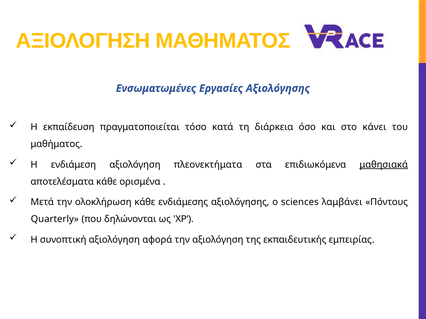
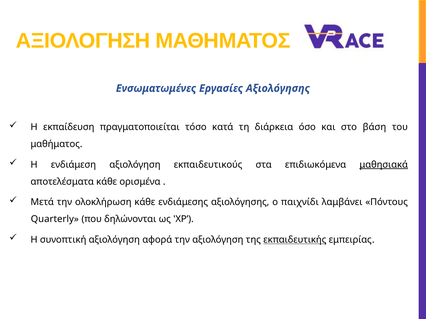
κάνει: κάνει -> βάση
πλεονεκτήματα: πλεονεκτήματα -> εκπαιδευτικούς
sciences: sciences -> παιχνίδι
εκπαιδευτικής underline: none -> present
